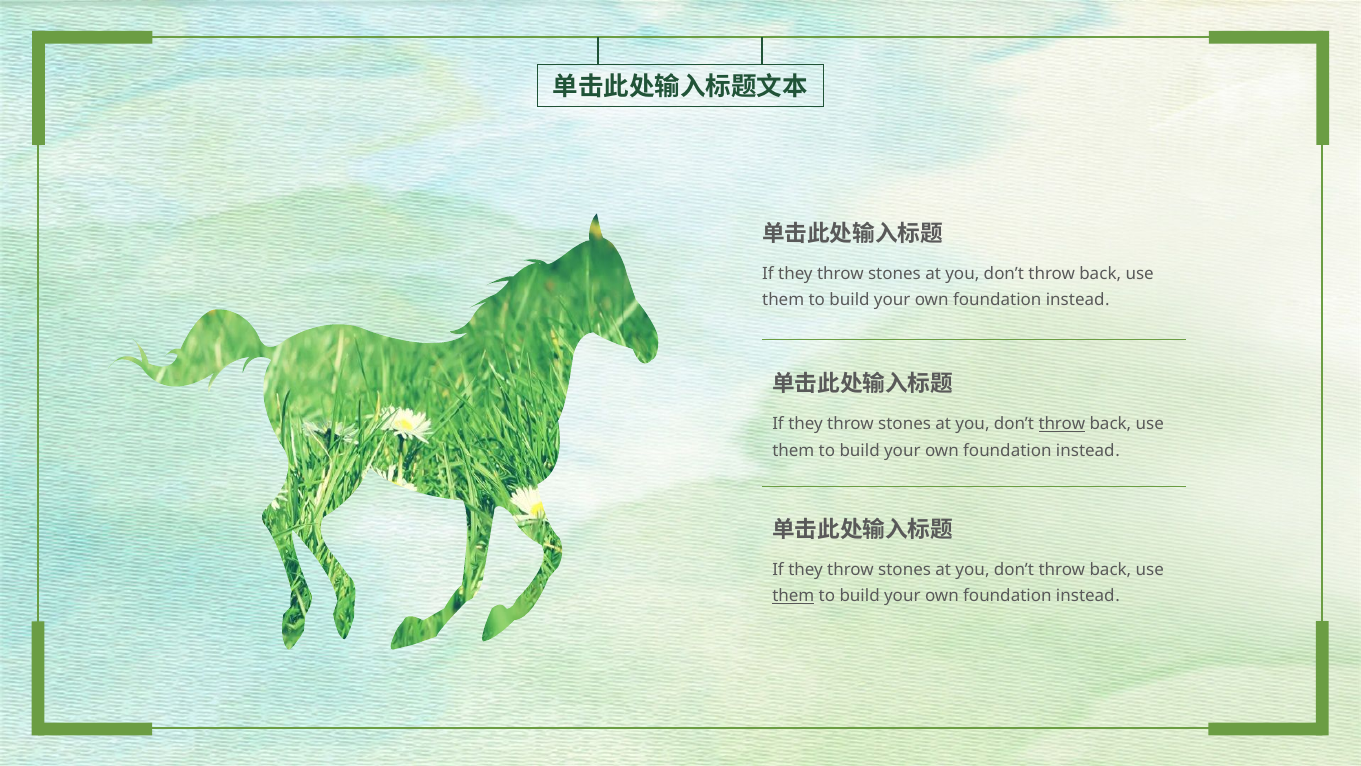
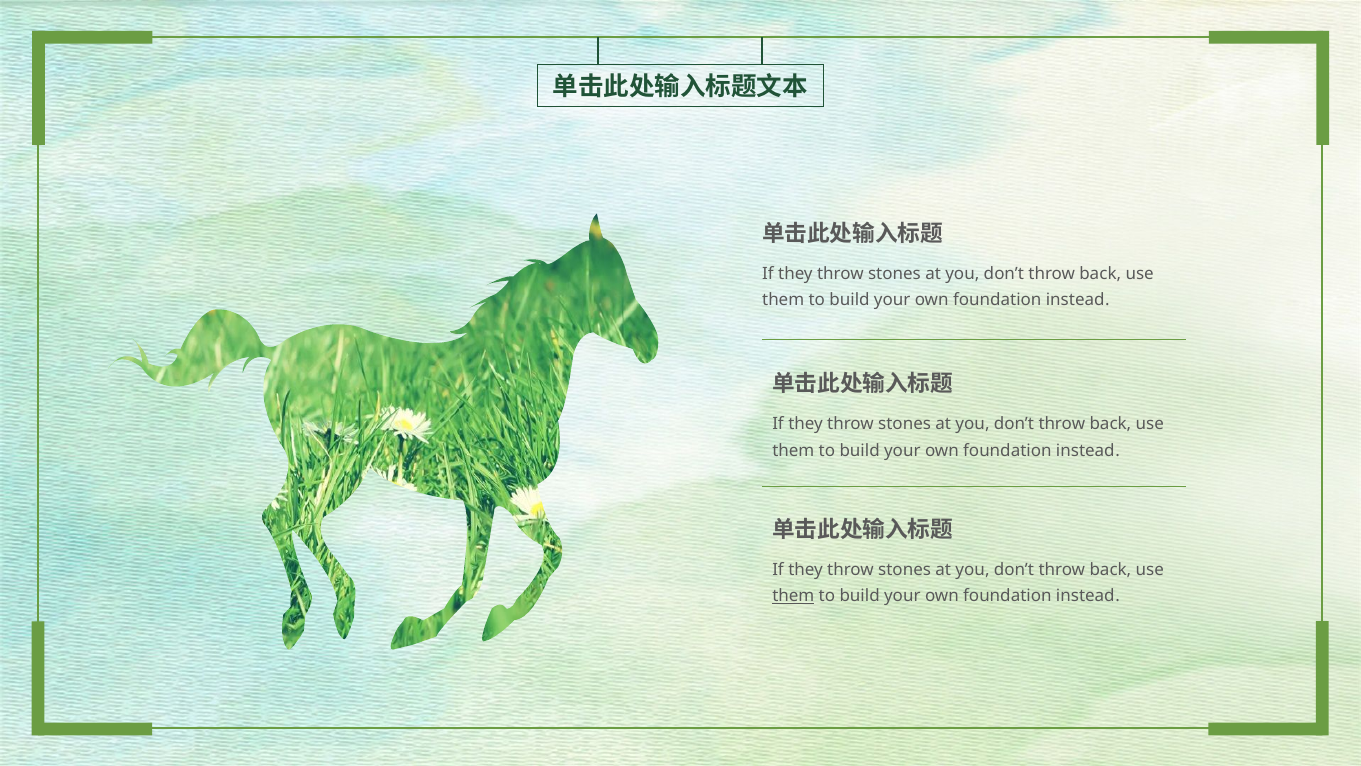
throw at (1062, 424) underline: present -> none
